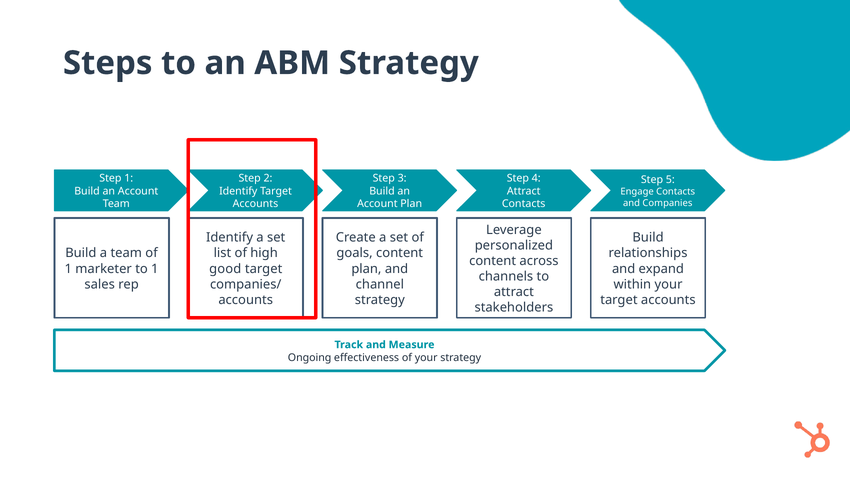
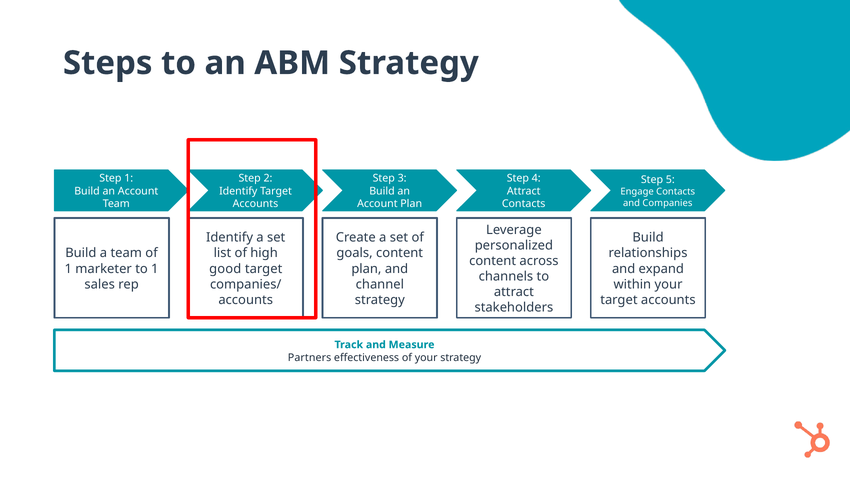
Ongoing: Ongoing -> Partners
